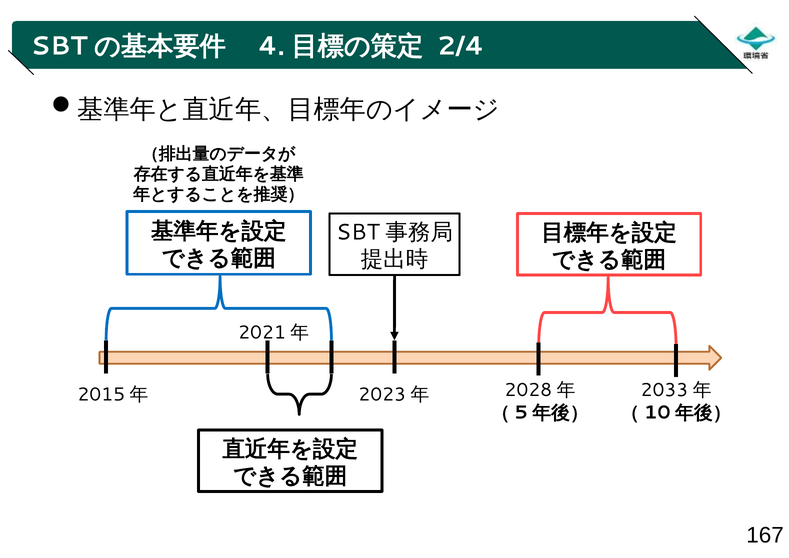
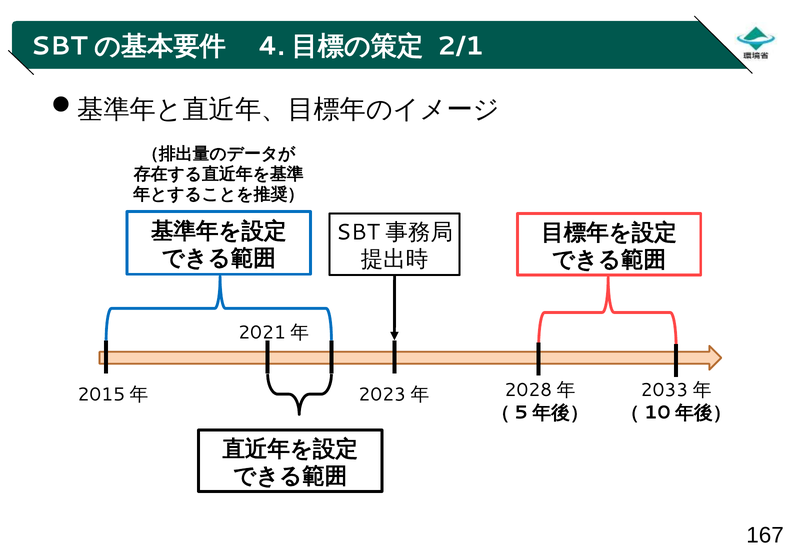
2/4: 2/4 -> 2/1
